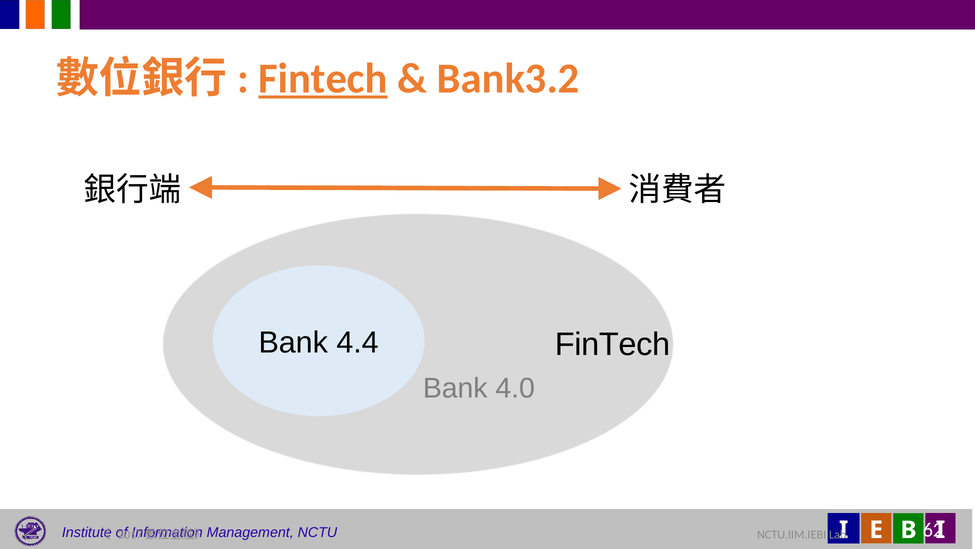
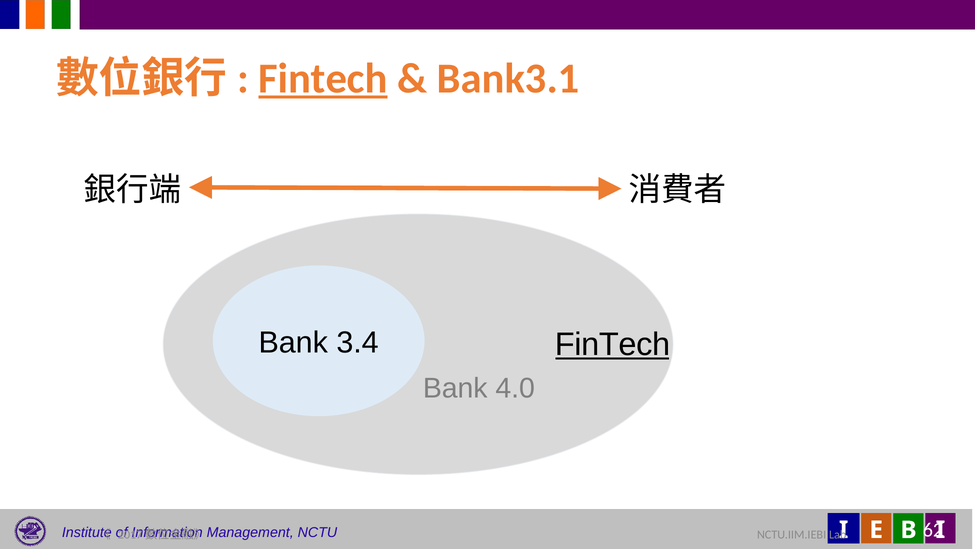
Bank3.2: Bank3.2 -> Bank3.1
4.4: 4.4 -> 3.4
FinTech at (612, 344) underline: none -> present
